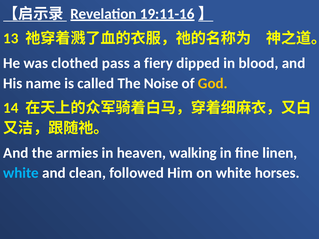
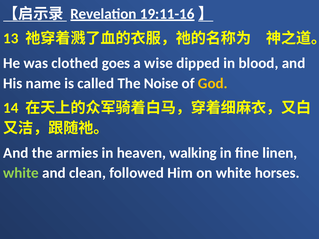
pass: pass -> goes
fiery: fiery -> wise
white at (21, 173) colour: light blue -> light green
